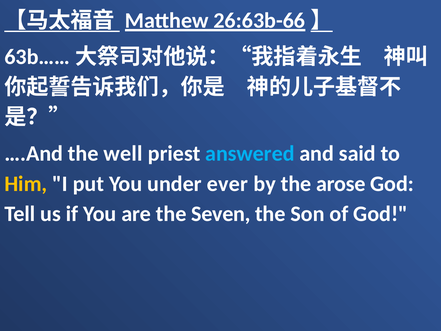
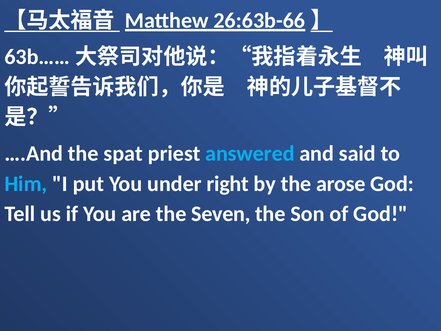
well: well -> spat
Him colour: yellow -> light blue
ever: ever -> right
